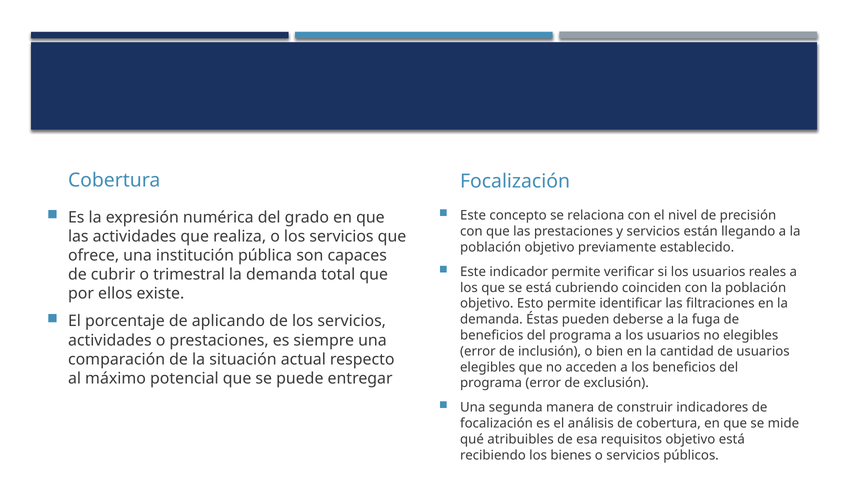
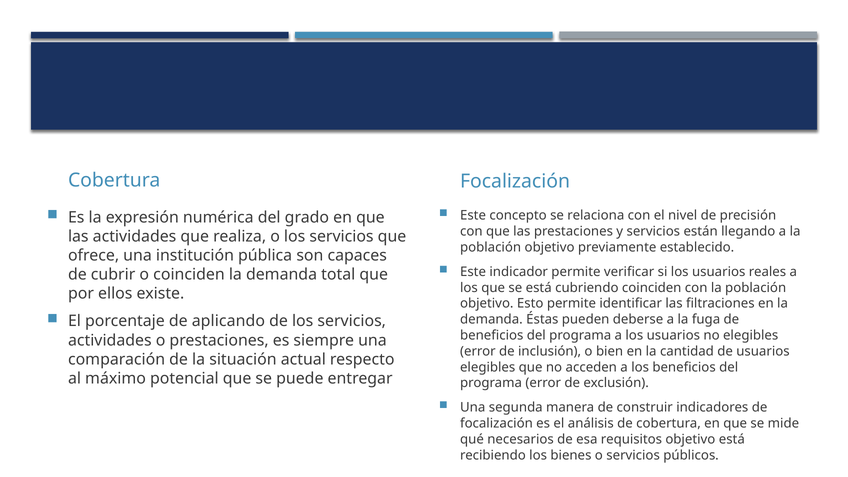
o trimestral: trimestral -> coinciden
atribuibles: atribuibles -> necesarios
